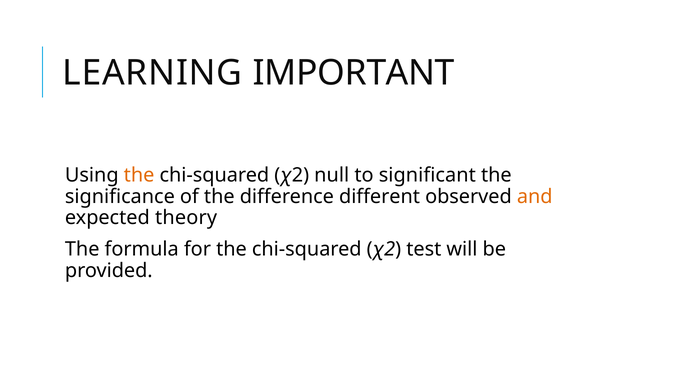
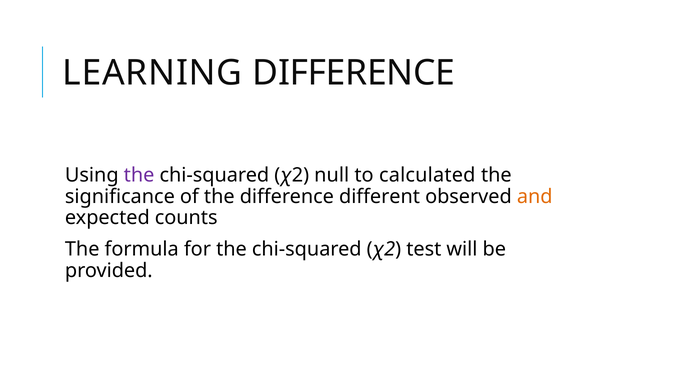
LEARNING IMPORTANT: IMPORTANT -> DIFFERENCE
the at (139, 175) colour: orange -> purple
significant: significant -> calculated
theory: theory -> counts
